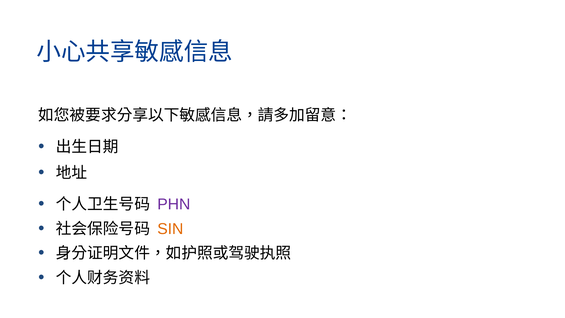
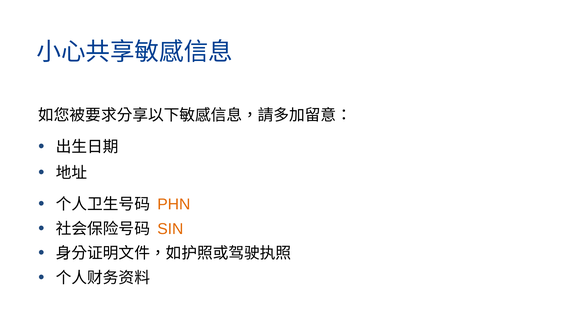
PHN colour: purple -> orange
